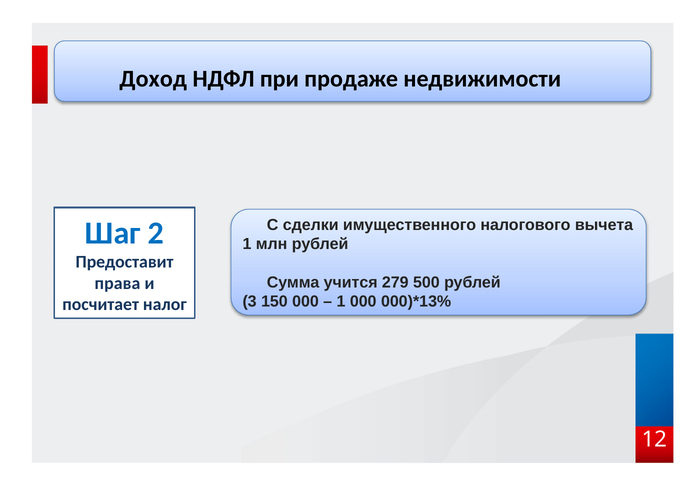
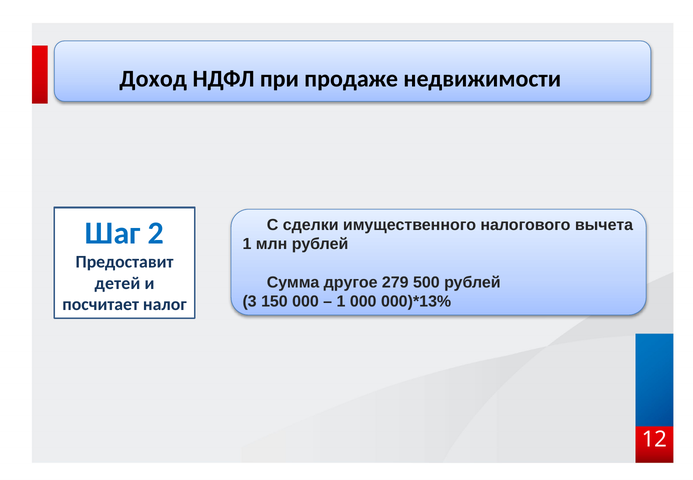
учится: учится -> другое
права: права -> детей
